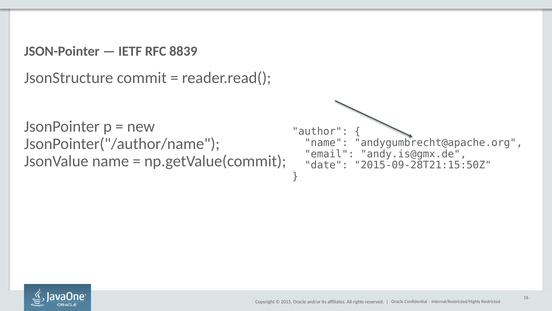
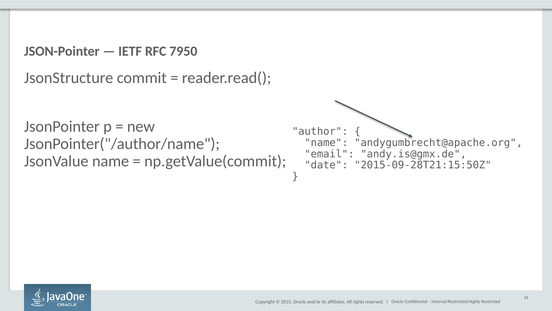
8839: 8839 -> 7950
